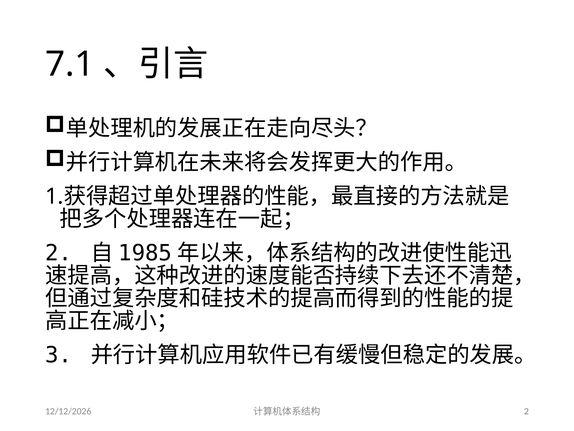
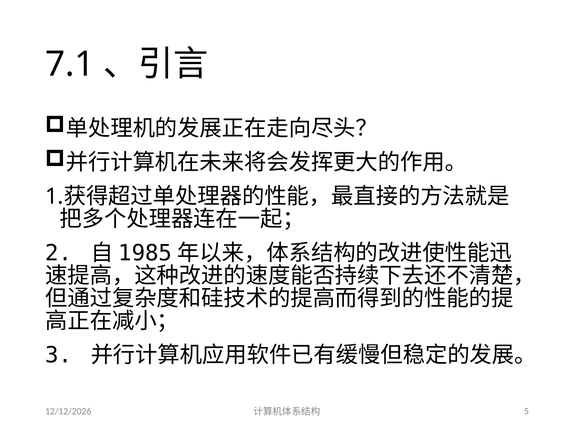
2 at (526, 411): 2 -> 5
